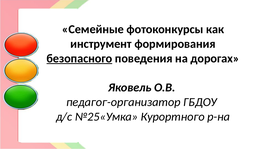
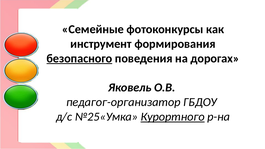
Курортного underline: none -> present
